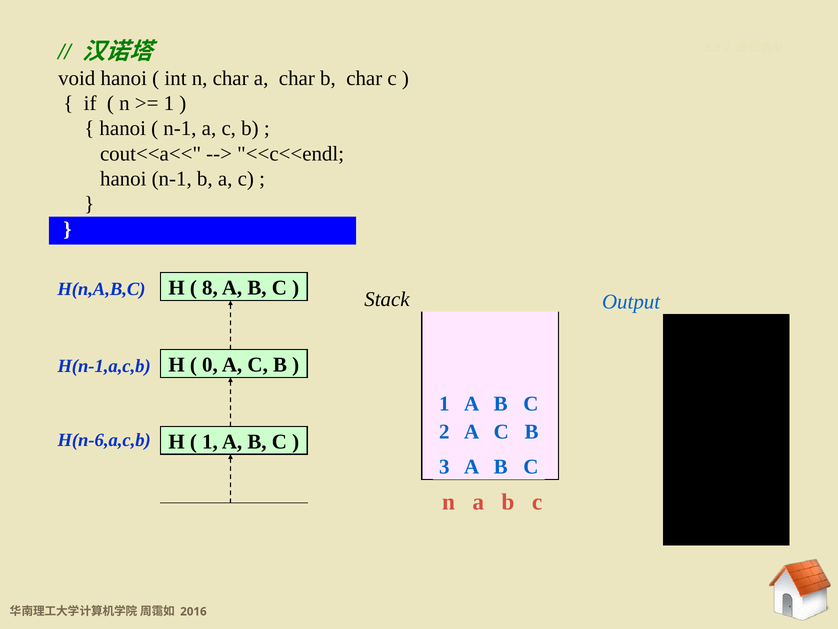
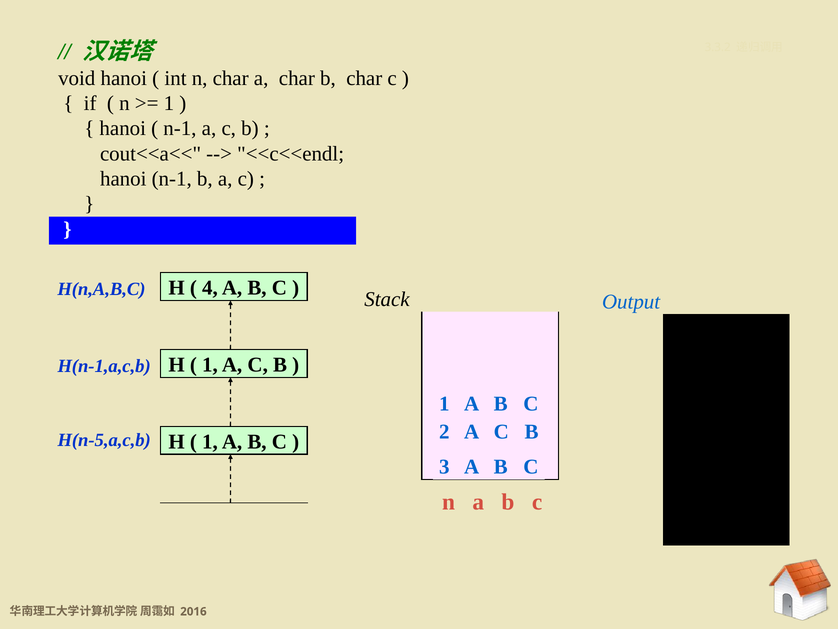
8: 8 -> 4
0 at (210, 365): 0 -> 1
H(n-6,a,c,b: H(n-6,a,c,b -> H(n-5,a,c,b
